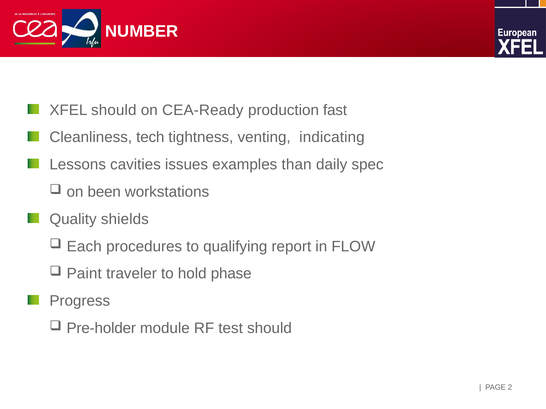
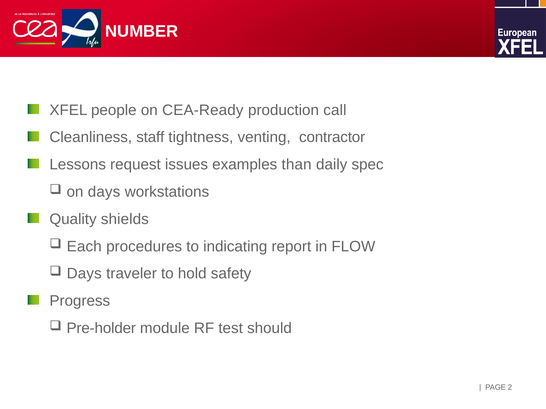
XFEL should: should -> people
fast: fast -> call
tech: tech -> staff
indicating: indicating -> contractor
cavities: cavities -> request
on been: been -> days
qualifying: qualifying -> indicating
Paint at (84, 274): Paint -> Days
phase: phase -> safety
